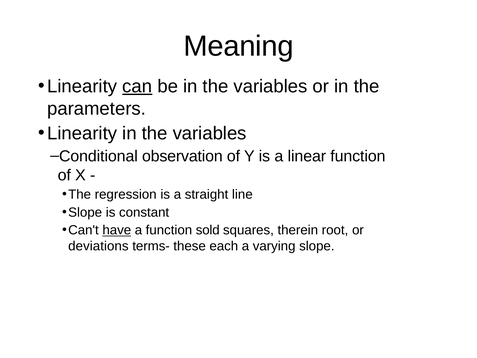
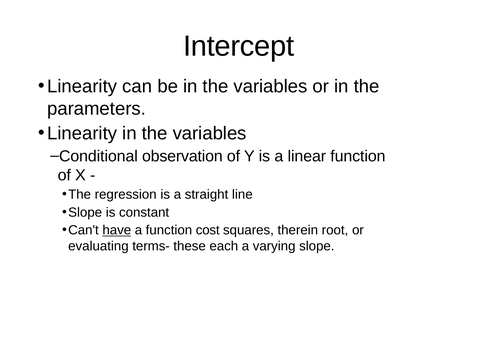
Meaning: Meaning -> Intercept
can underline: present -> none
sold: sold -> cost
deviations: deviations -> evaluating
